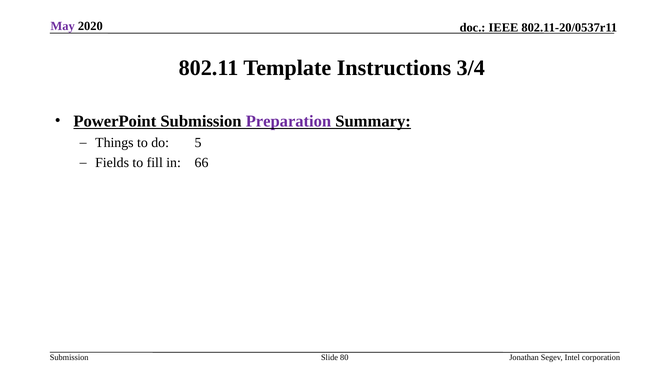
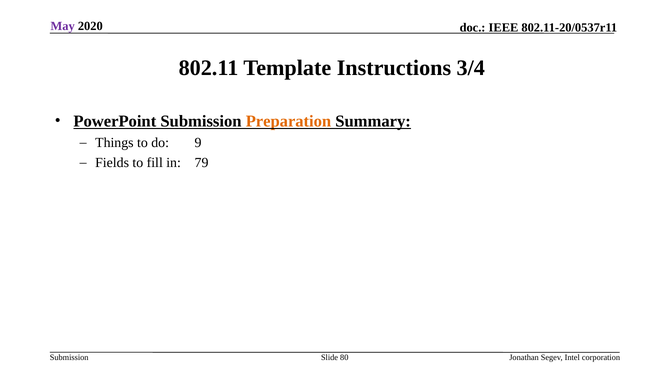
Preparation colour: purple -> orange
5: 5 -> 9
66: 66 -> 79
